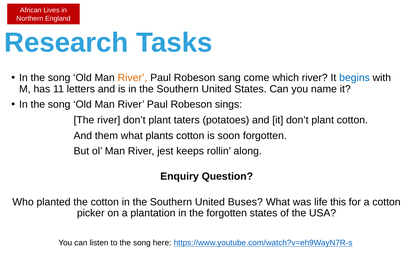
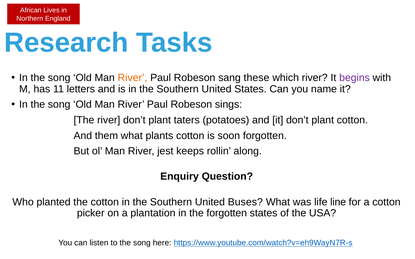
come: come -> these
begins colour: blue -> purple
this: this -> line
